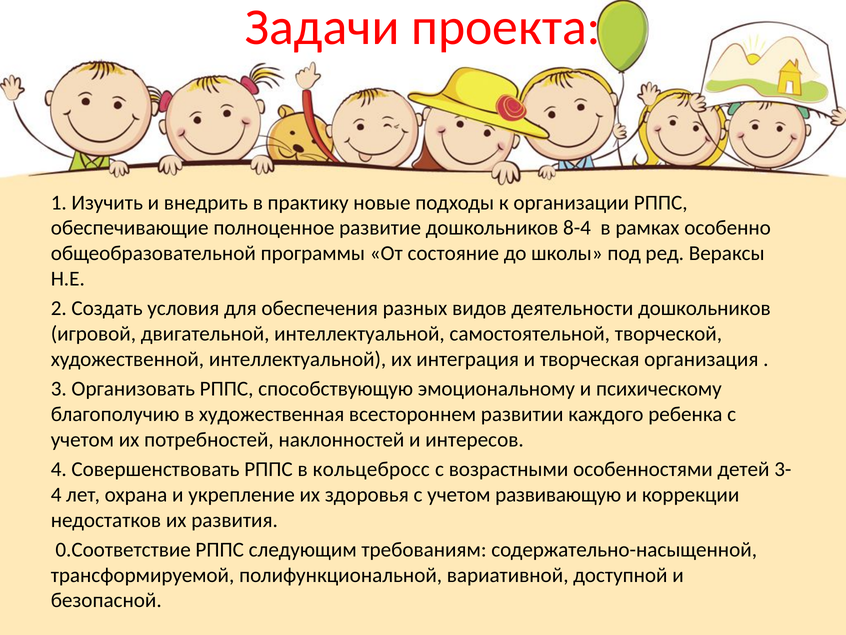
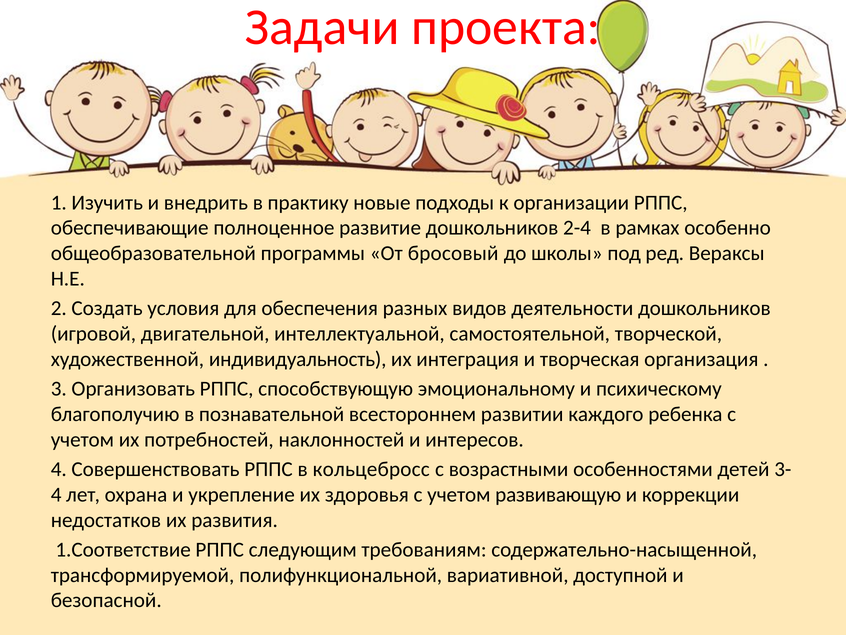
8-4: 8-4 -> 2-4
состояние: состояние -> бросовый
художественной интеллектуальной: интеллектуальной -> индивидуальность
художественная: художественная -> познавательной
0.Соответствие: 0.Соответствие -> 1.Соответствие
